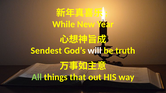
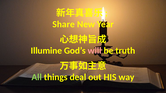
While: While -> Share
Sendest: Sendest -> Illumine
will colour: white -> pink
that: that -> deal
